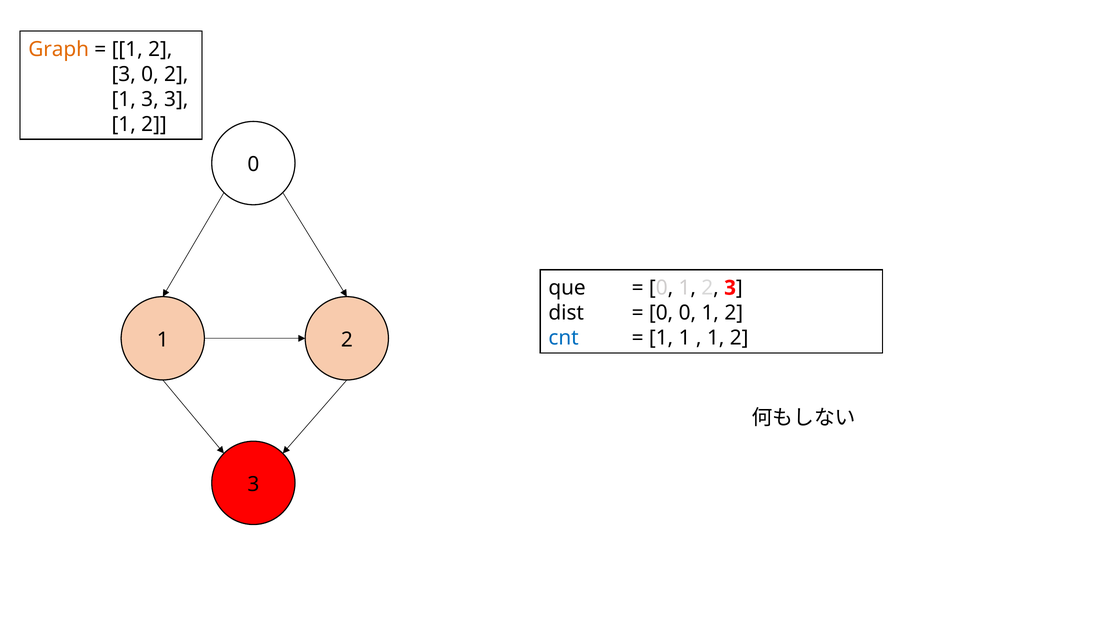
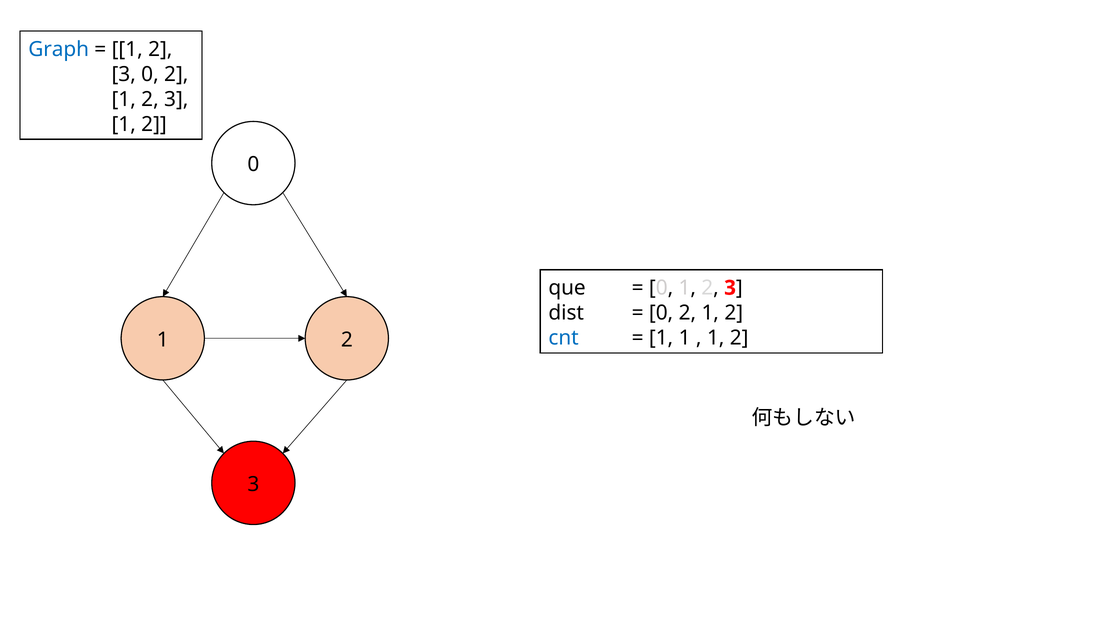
Graph colour: orange -> blue
3 at (150, 99): 3 -> 2
0 at (687, 313): 0 -> 2
